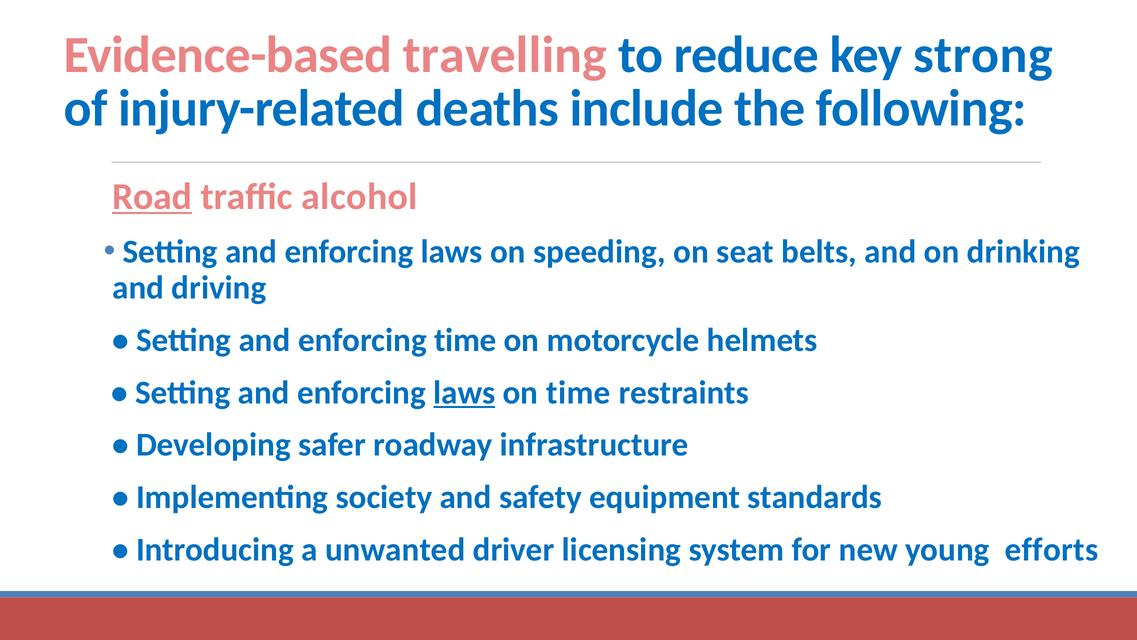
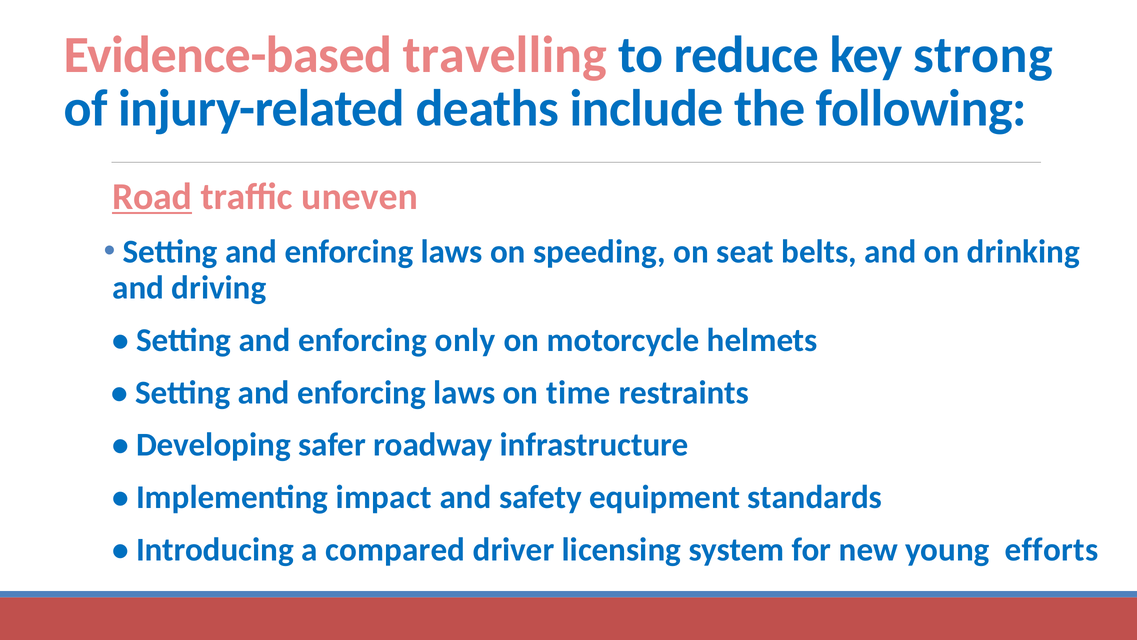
alcohol: alcohol -> uneven
enforcing time: time -> only
laws at (464, 392) underline: present -> none
society: society -> impact
unwanted: unwanted -> compared
